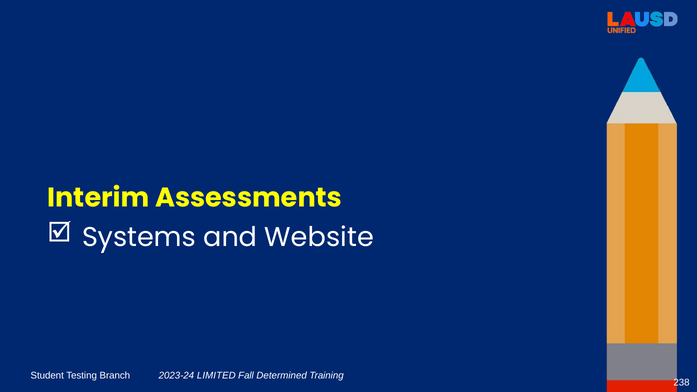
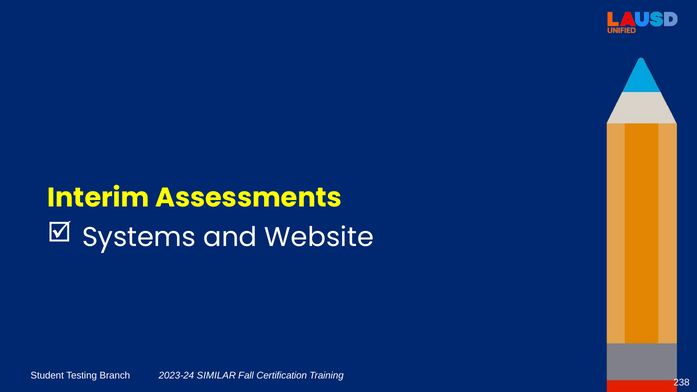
LIMITED: LIMITED -> SIMILAR
Determined: Determined -> Certification
